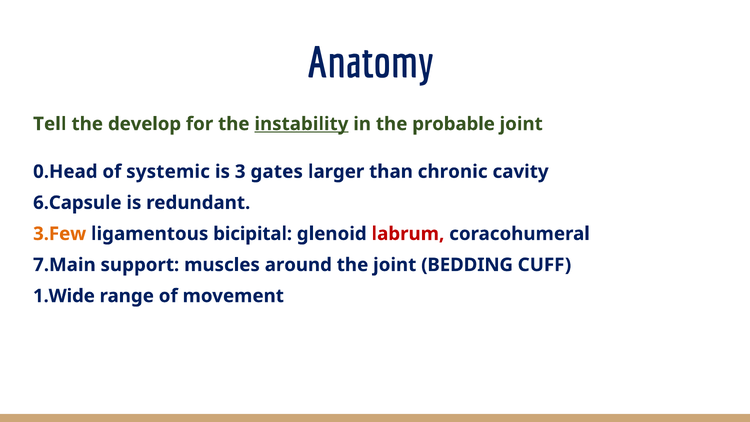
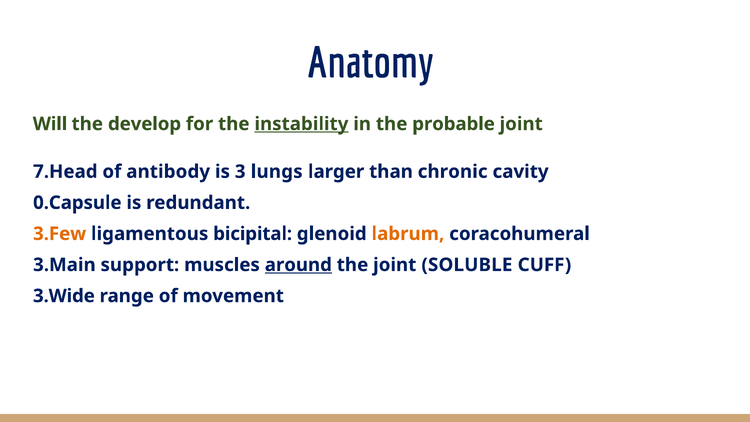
Tell: Tell -> Will
0.Head: 0.Head -> 7.Head
systemic: systemic -> antibody
gates: gates -> lungs
6.Capsule: 6.Capsule -> 0.Capsule
labrum colour: red -> orange
7.Main: 7.Main -> 3.Main
around underline: none -> present
BEDDING: BEDDING -> SOLUBLE
1.Wide: 1.Wide -> 3.Wide
